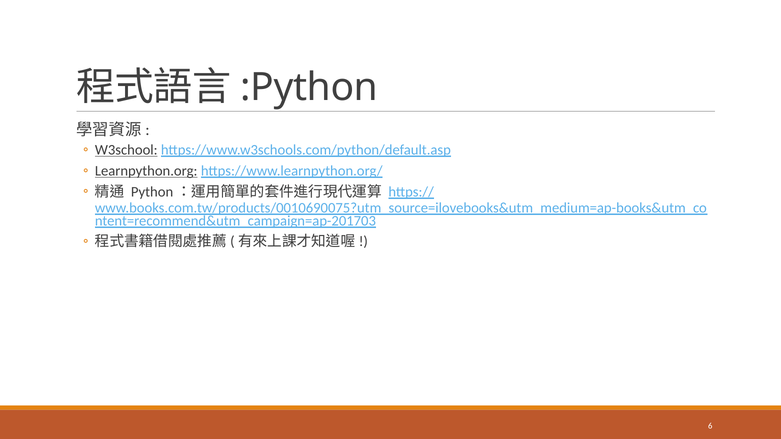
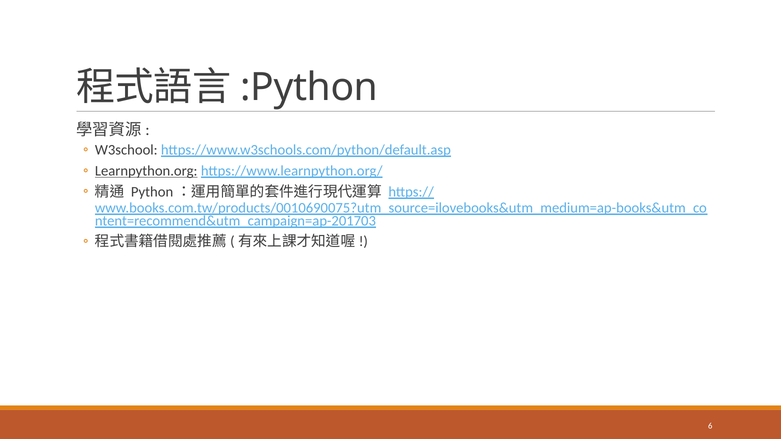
W3school underline: present -> none
